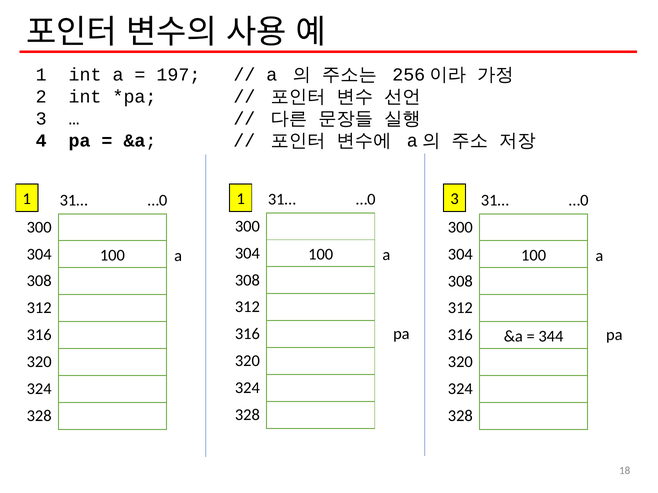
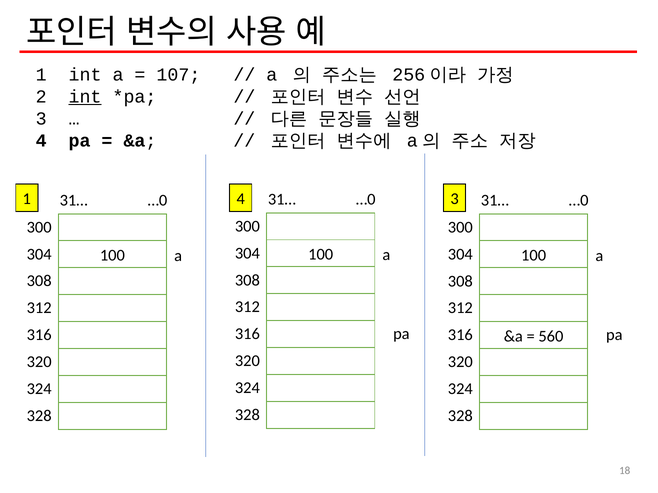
197: 197 -> 107
int at (85, 97) underline: none -> present
1 1: 1 -> 4
344: 344 -> 560
